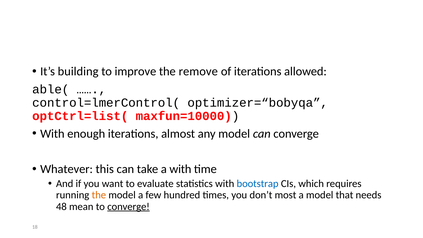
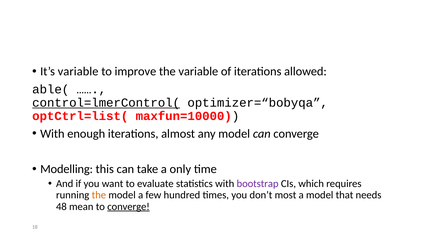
It’s building: building -> variable
the remove: remove -> variable
control=lmerControl( underline: none -> present
Whatever: Whatever -> Modelling
a with: with -> only
bootstrap colour: blue -> purple
